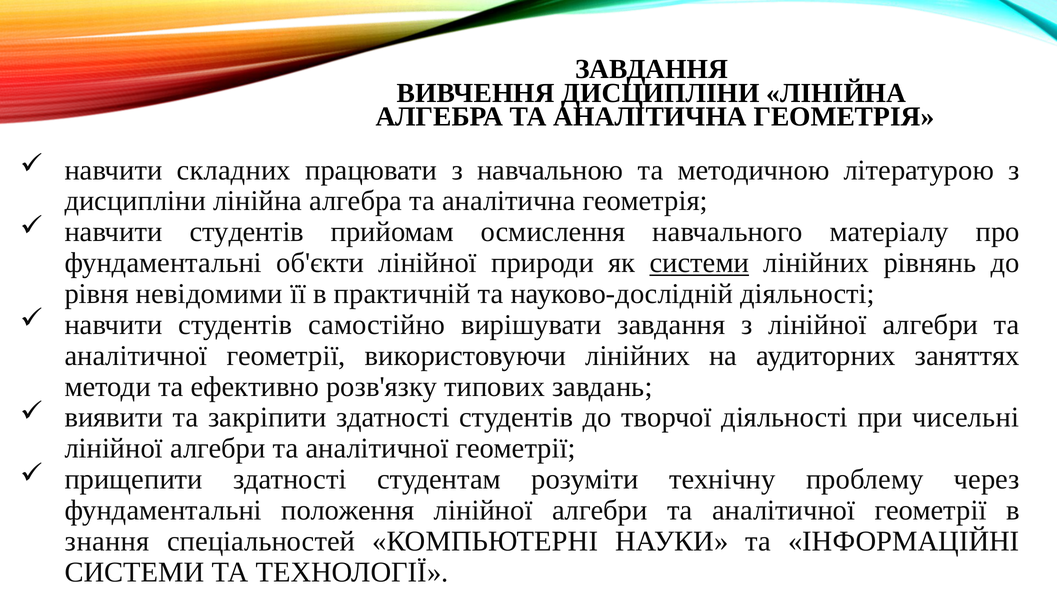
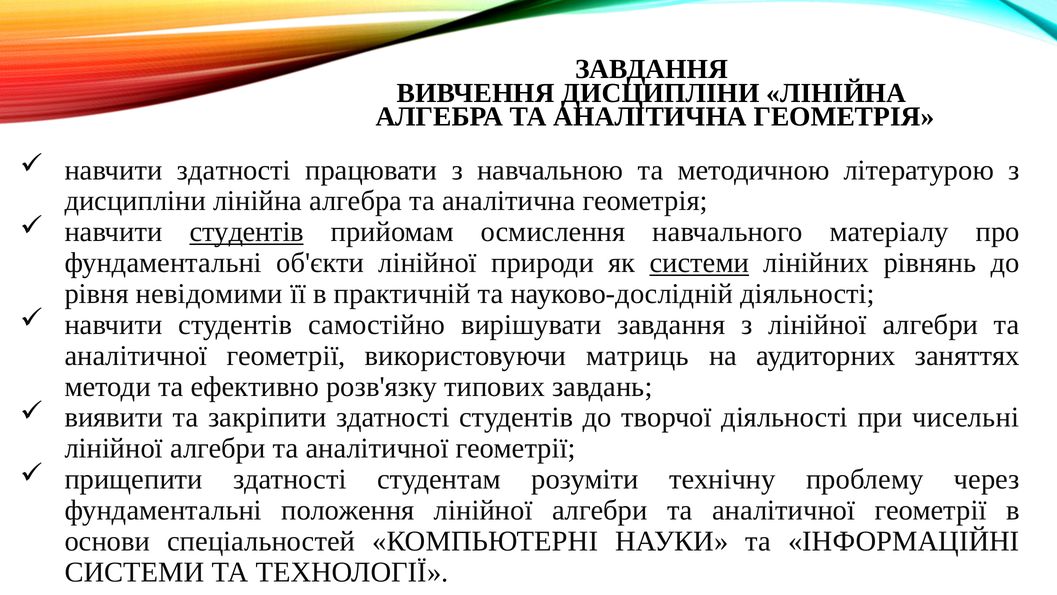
навчити складних: складних -> здатності
студентів at (247, 232) underline: none -> present
використовуючи лінійних: лінійних -> матриць
знання: знання -> основи
